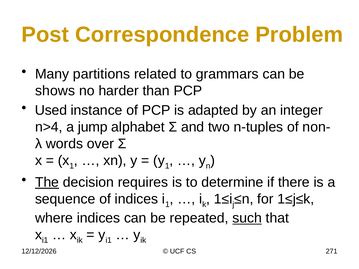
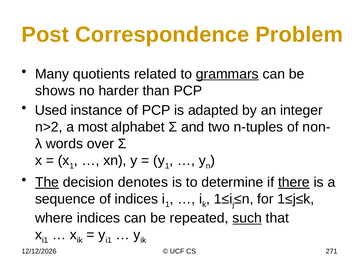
partitions: partitions -> quotients
grammars underline: none -> present
n>4: n>4 -> n>2
jump: jump -> most
requires: requires -> denotes
there underline: none -> present
